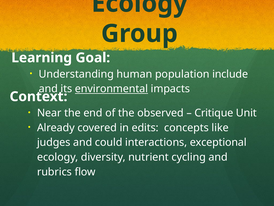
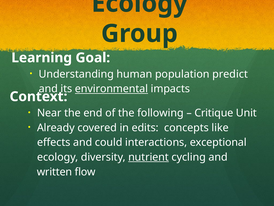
include: include -> predict
observed: observed -> following
judges: judges -> effects
nutrient underline: none -> present
rubrics: rubrics -> written
